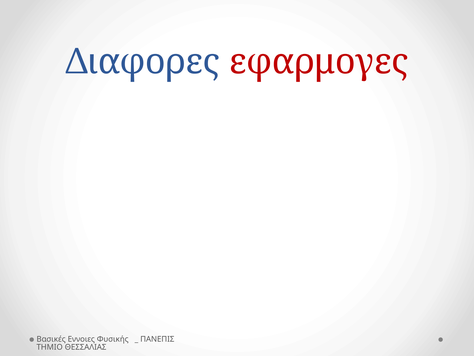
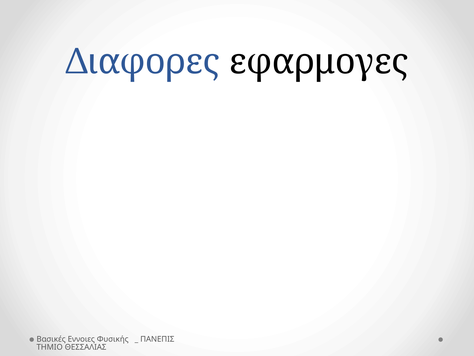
εφαρμογες colour: red -> black
